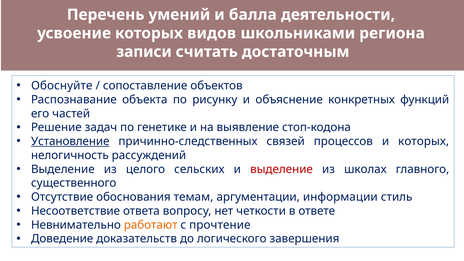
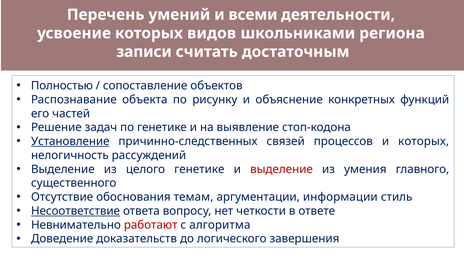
балла: балла -> всеми
Обоснуйте: Обоснуйте -> Полностью
целого сельских: сельских -> генетике
школах: школах -> умения
Несоответствие underline: none -> present
работают colour: orange -> red
прочтение: прочтение -> алгоритма
